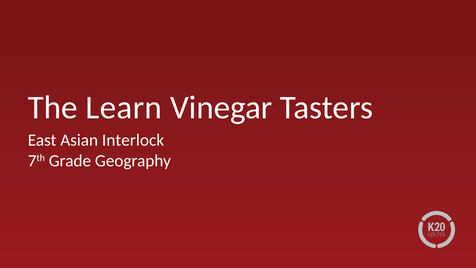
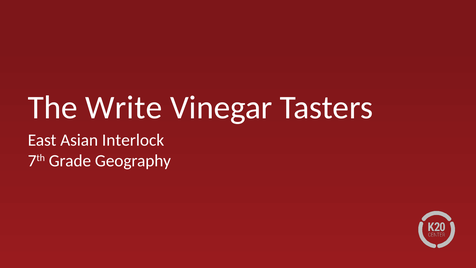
Learn: Learn -> Write
